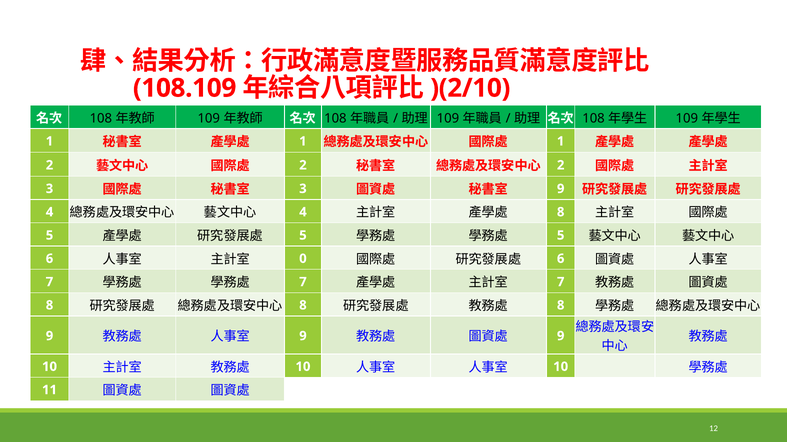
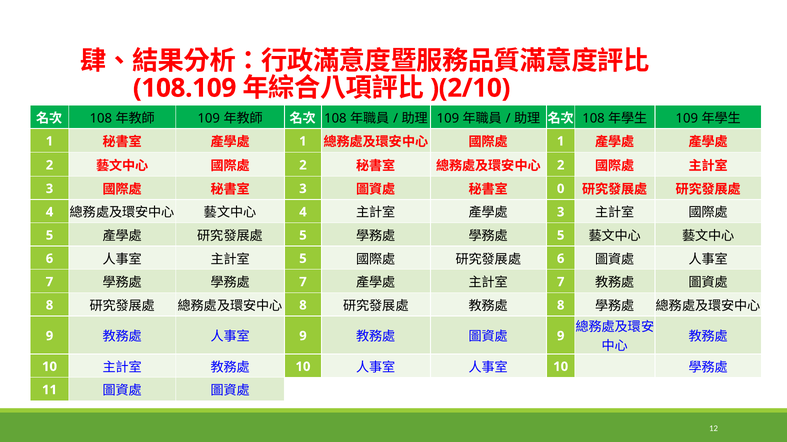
9 at (561, 189): 9 -> 0
8 at (561, 212): 8 -> 3
0 at (303, 259): 0 -> 5
